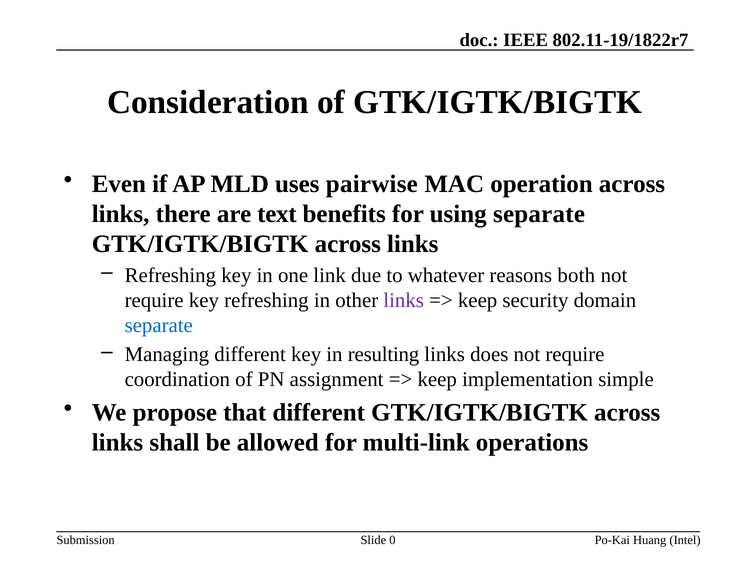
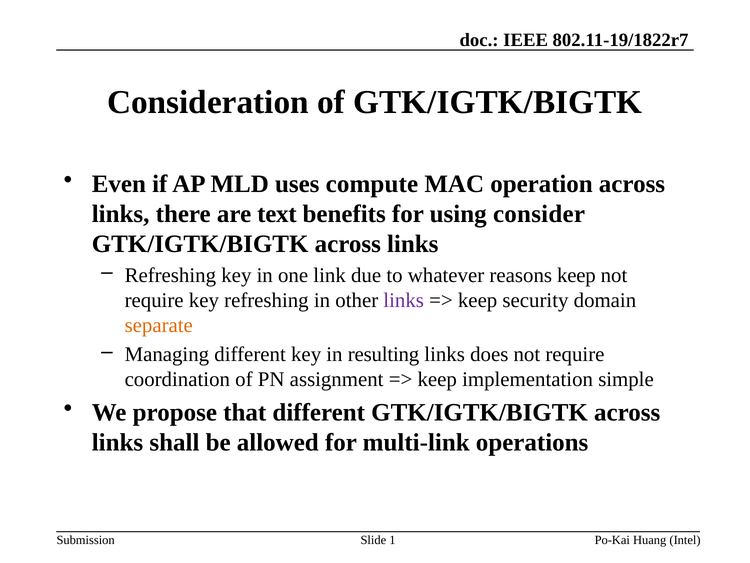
pairwise: pairwise -> compute
using separate: separate -> consider
reasons both: both -> keep
separate at (159, 325) colour: blue -> orange
0: 0 -> 1
